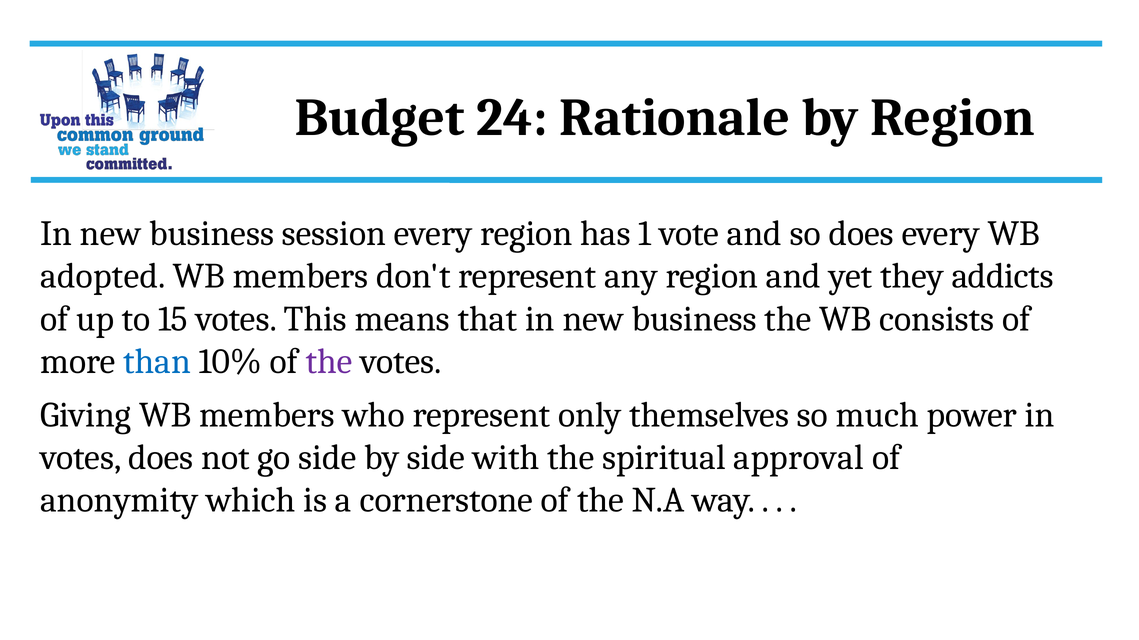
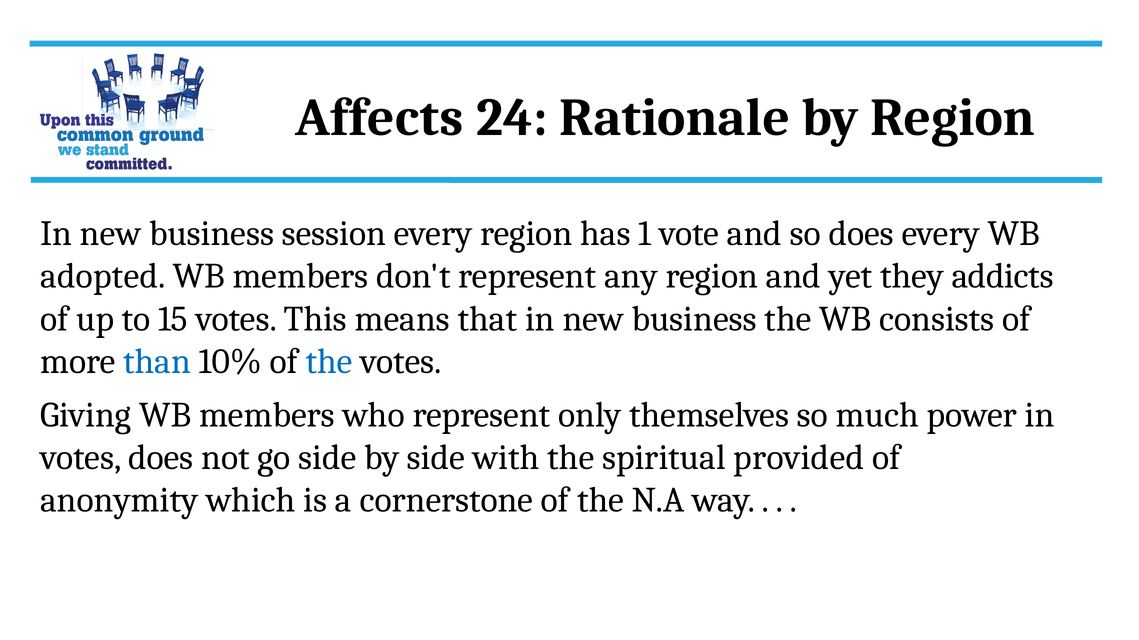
Budget: Budget -> Affects
the at (329, 362) colour: purple -> blue
approval: approval -> provided
